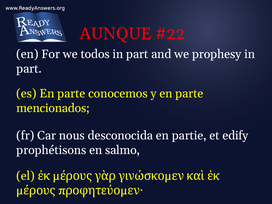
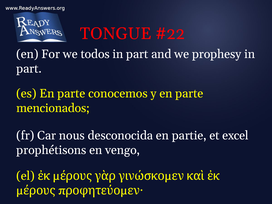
AUNQUE: AUNQUE -> TONGUE
edify: edify -> excel
salmo: salmo -> vengo
